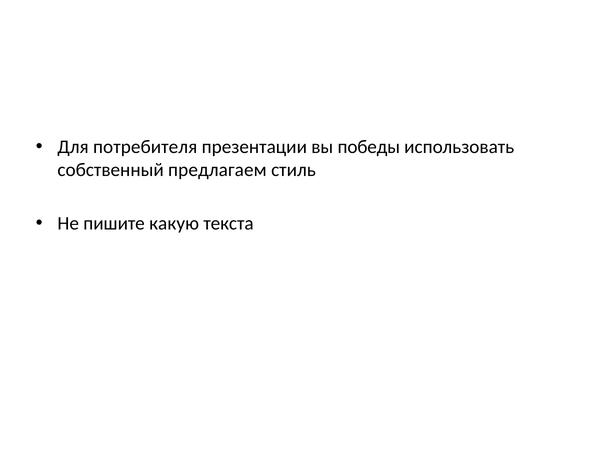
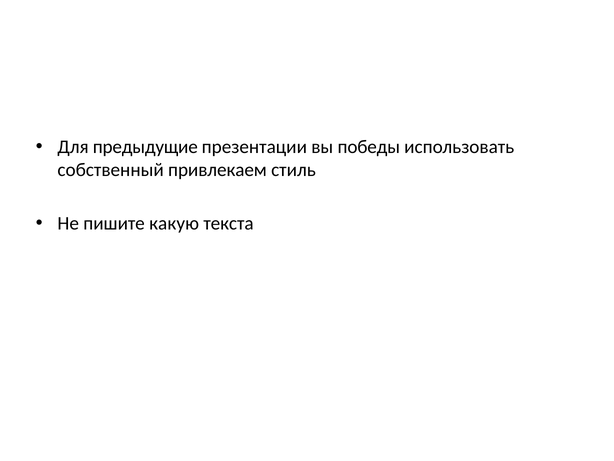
потребителя: потребителя -> предыдущие
предлагаем: предлагаем -> привлекаем
